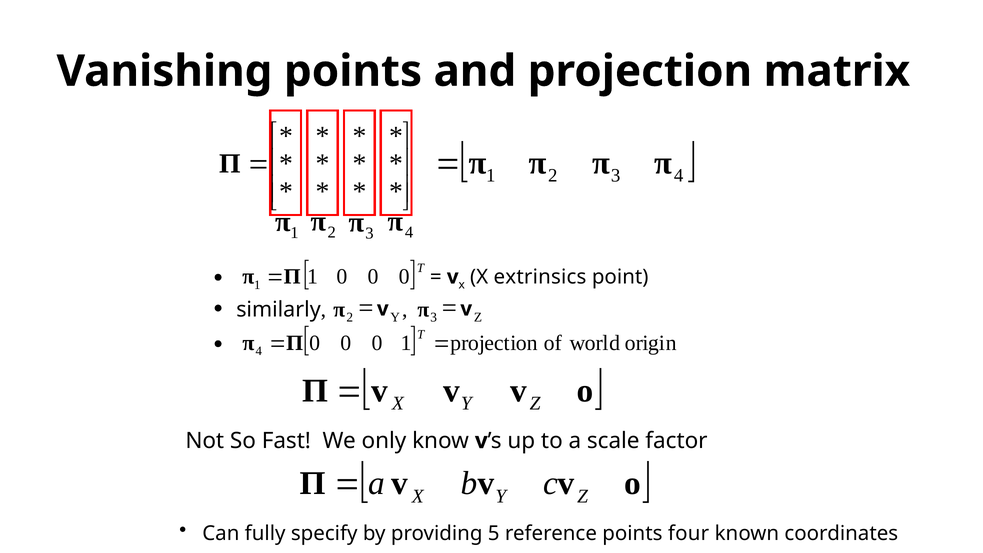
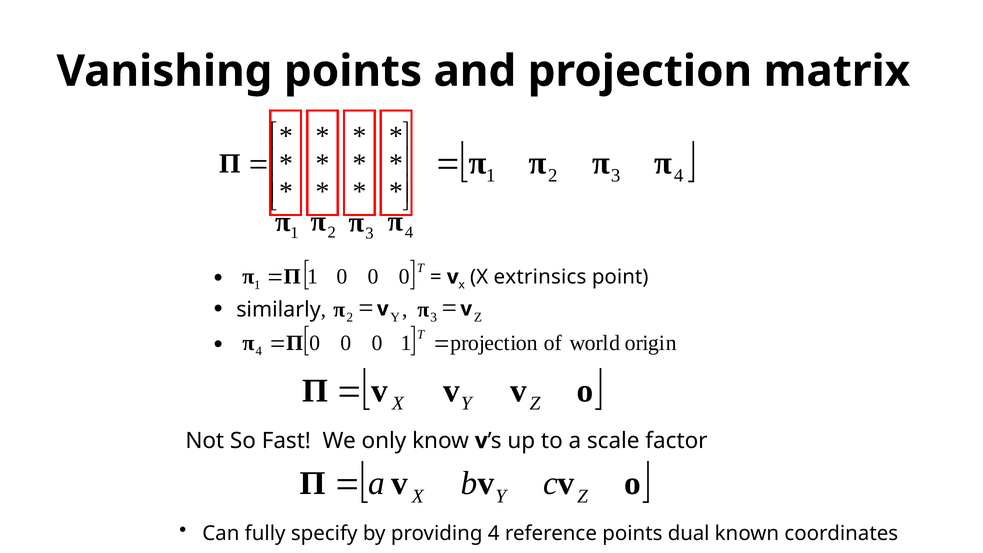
providing 5: 5 -> 4
four: four -> dual
